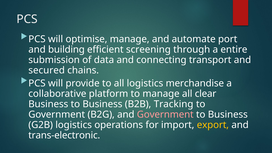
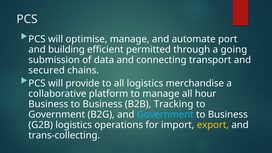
screening: screening -> permitted
entire: entire -> going
clear: clear -> hour
Government at (165, 115) colour: pink -> light blue
trans-electronic: trans-electronic -> trans-collecting
